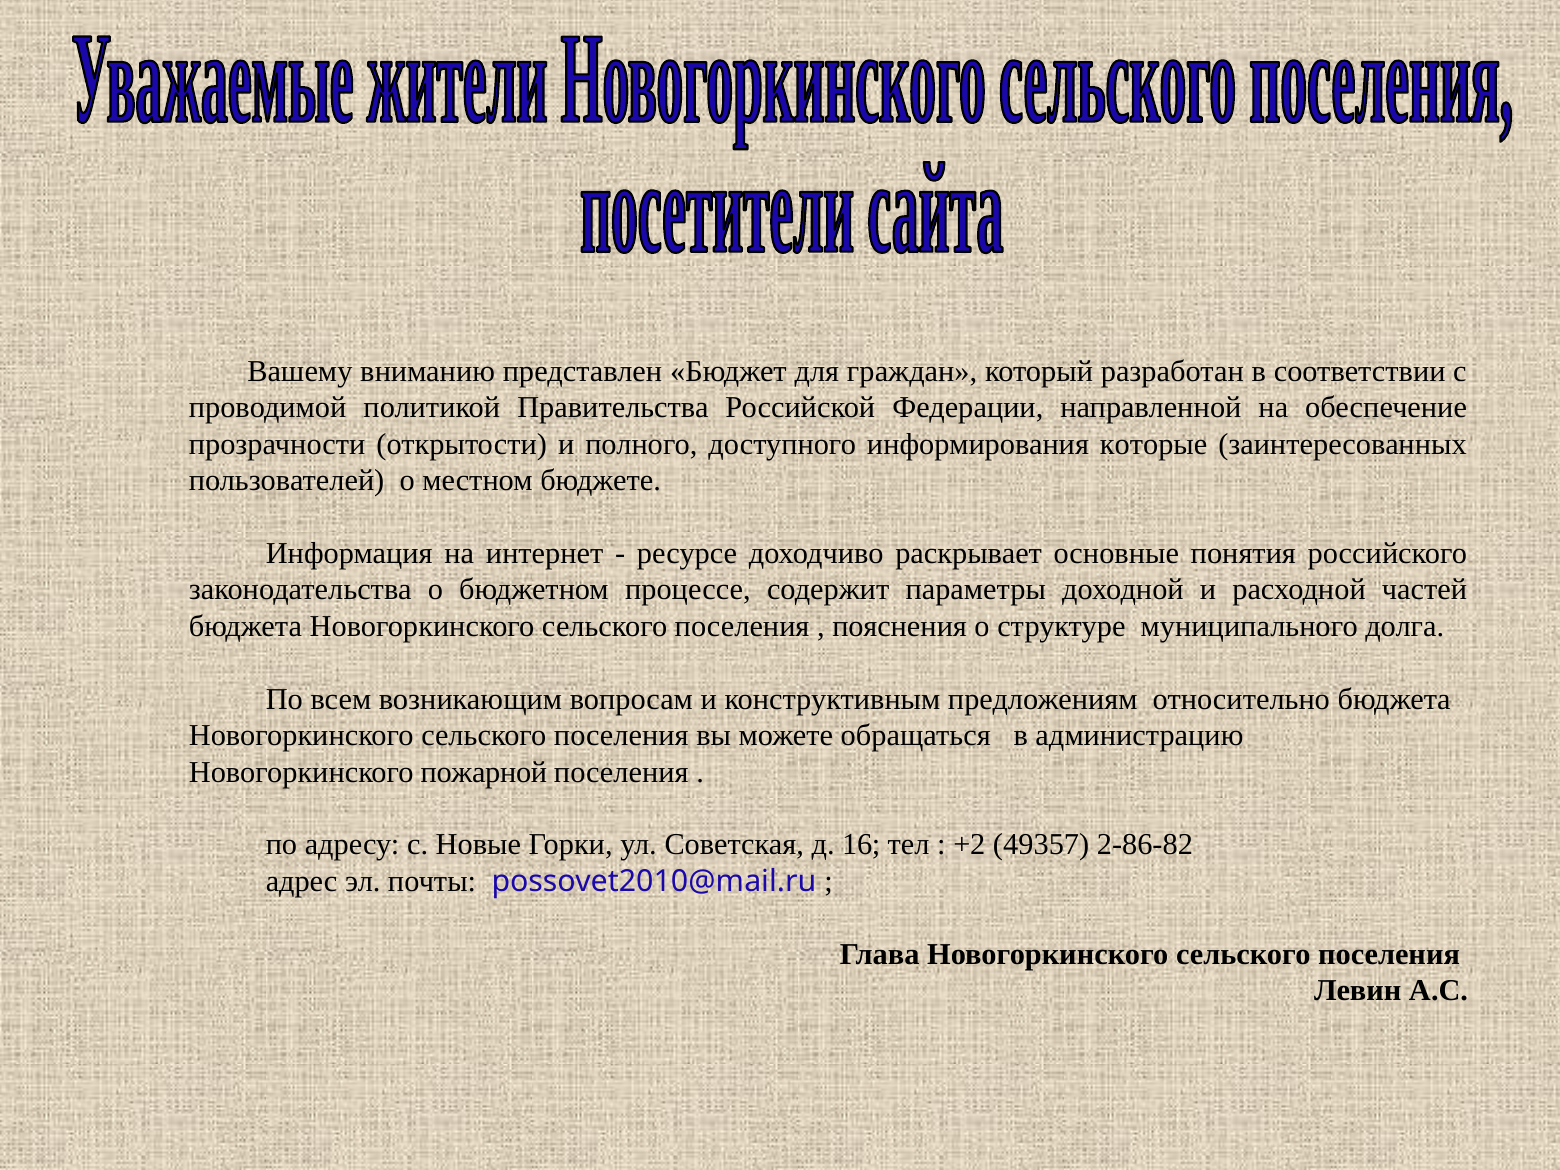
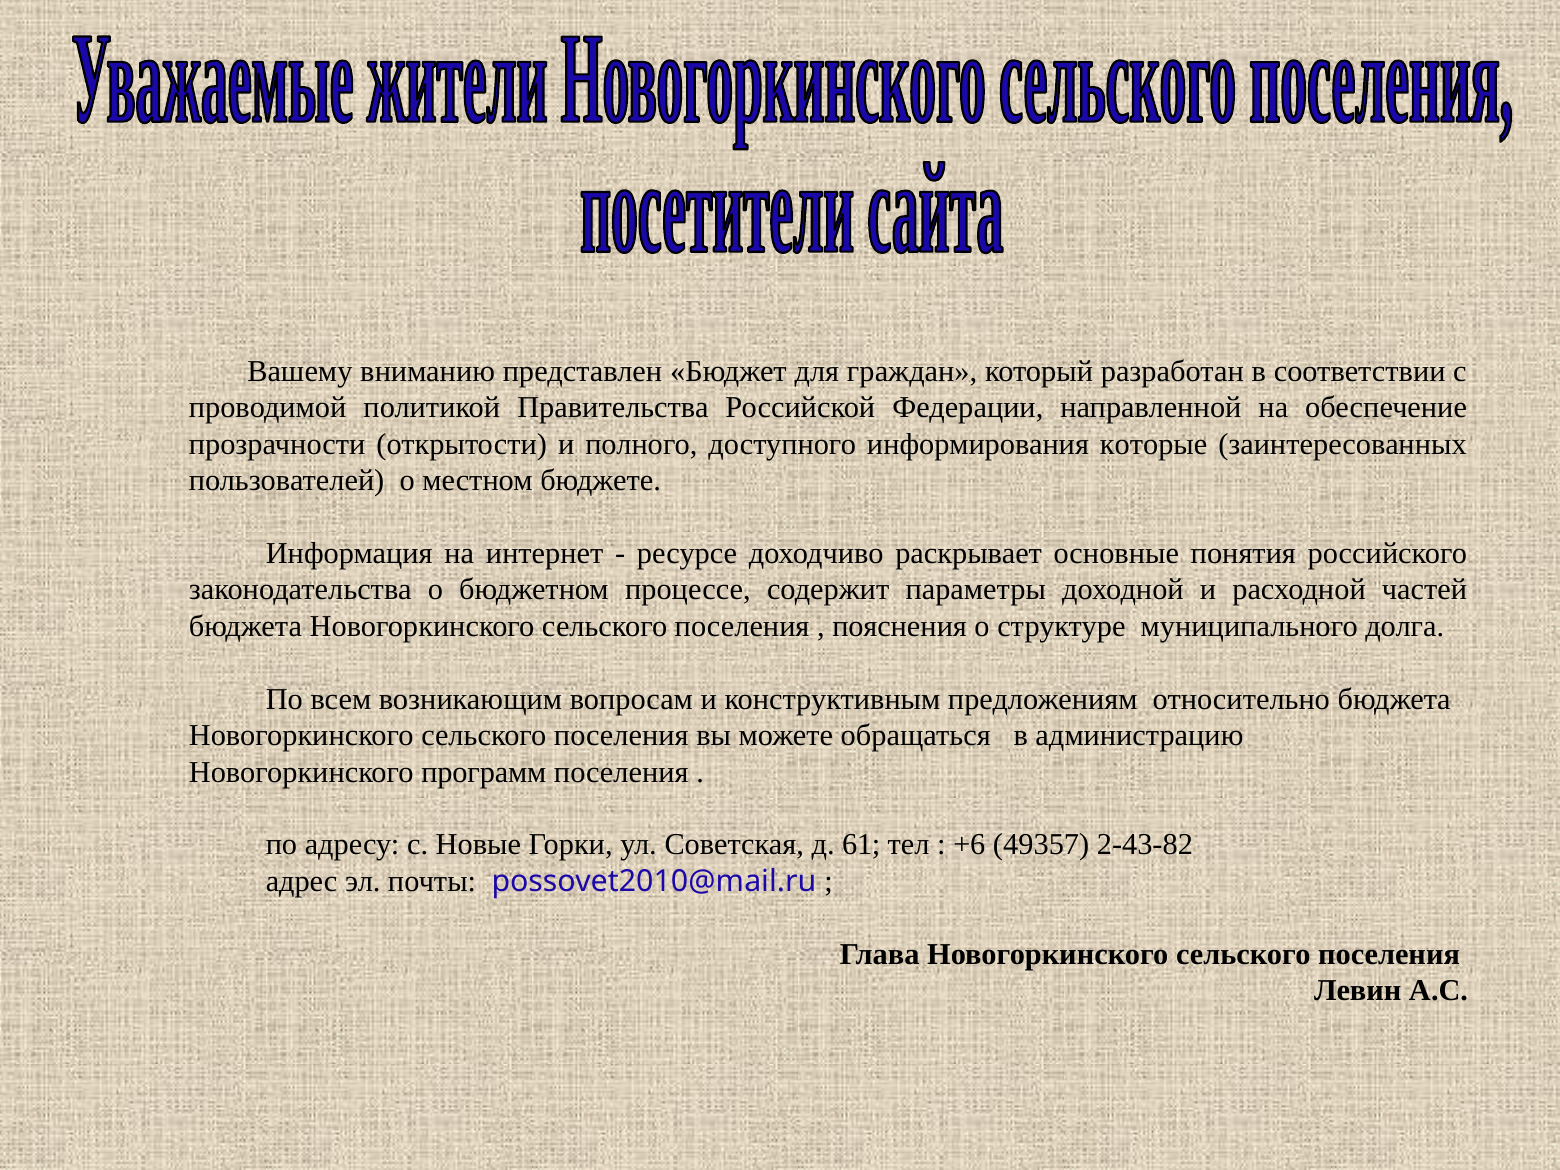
пожарной: пожарной -> программ
16: 16 -> 61
+2: +2 -> +6
2-86-82: 2-86-82 -> 2-43-82
